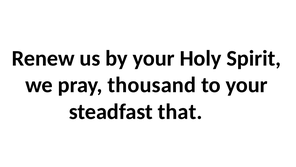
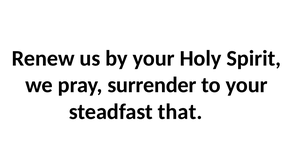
thousand: thousand -> surrender
